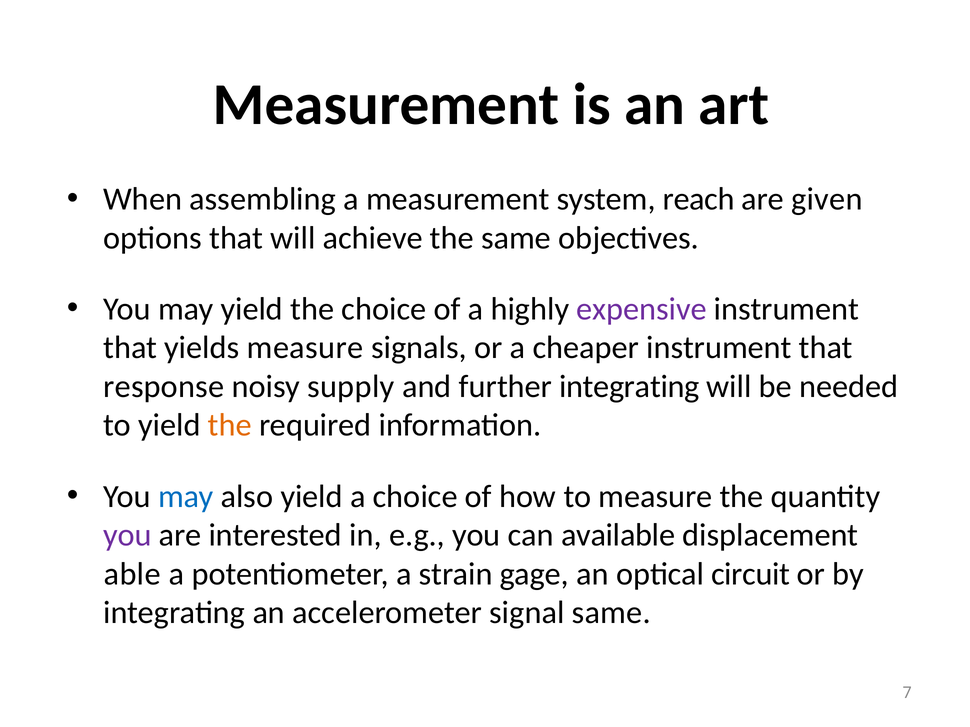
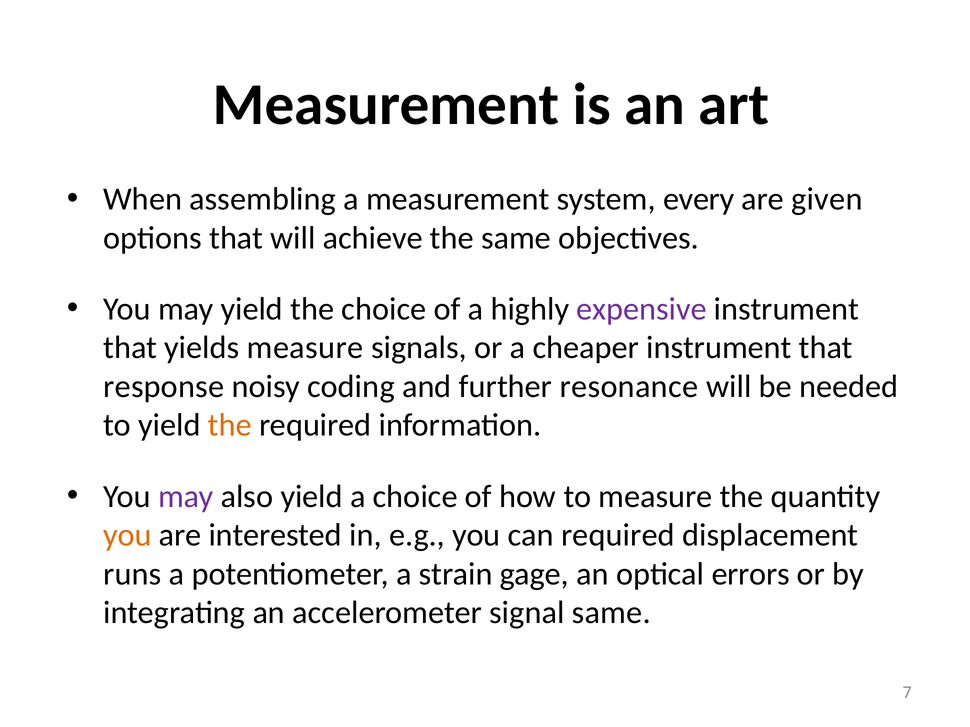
reach: reach -> every
supply: supply -> coding
further integrating: integrating -> resonance
may at (186, 497) colour: blue -> purple
you at (128, 536) colour: purple -> orange
can available: available -> required
able: able -> runs
circuit: circuit -> errors
